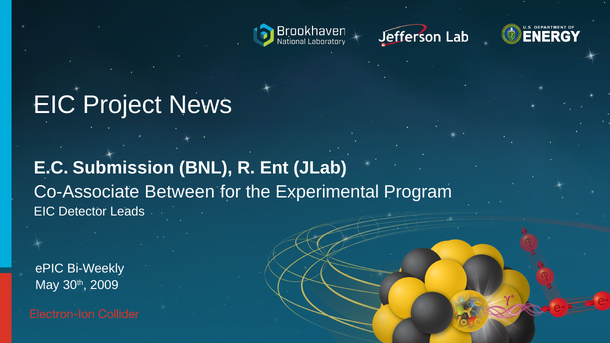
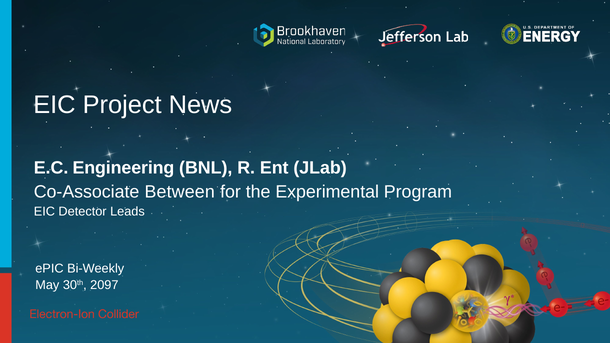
Submission: Submission -> Engineering
2009: 2009 -> 2097
